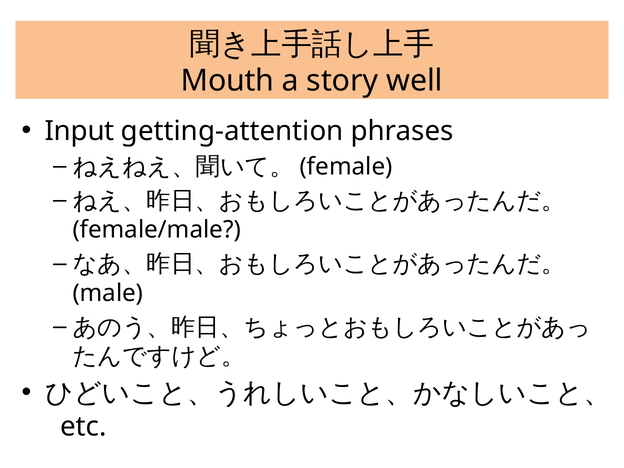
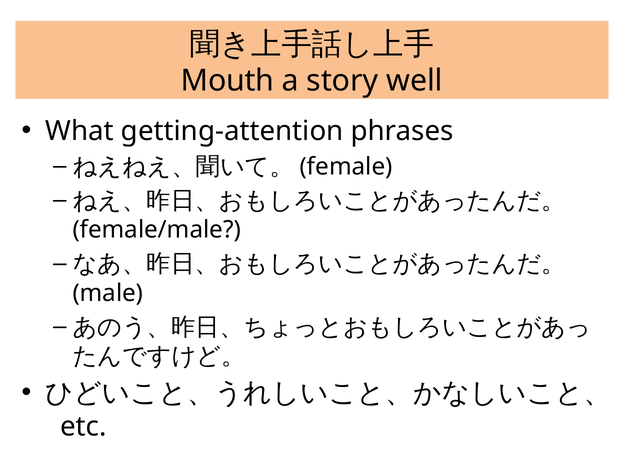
Input: Input -> What
